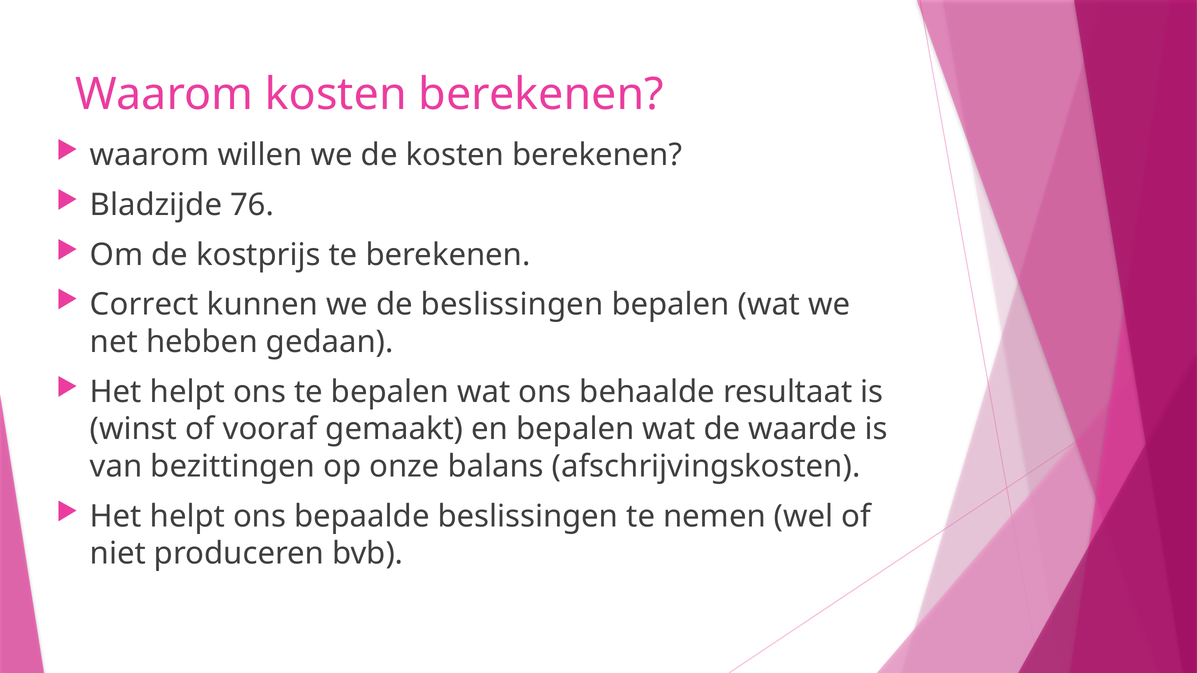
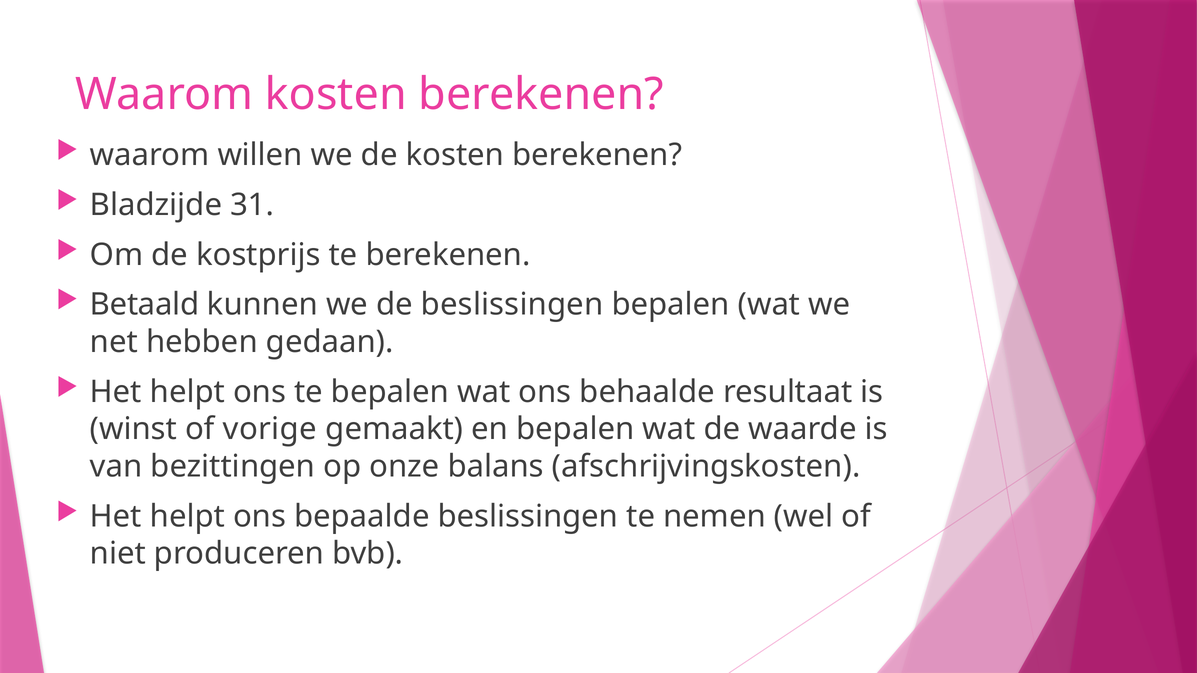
76: 76 -> 31
Correct: Correct -> Betaald
vooraf: vooraf -> vorige
